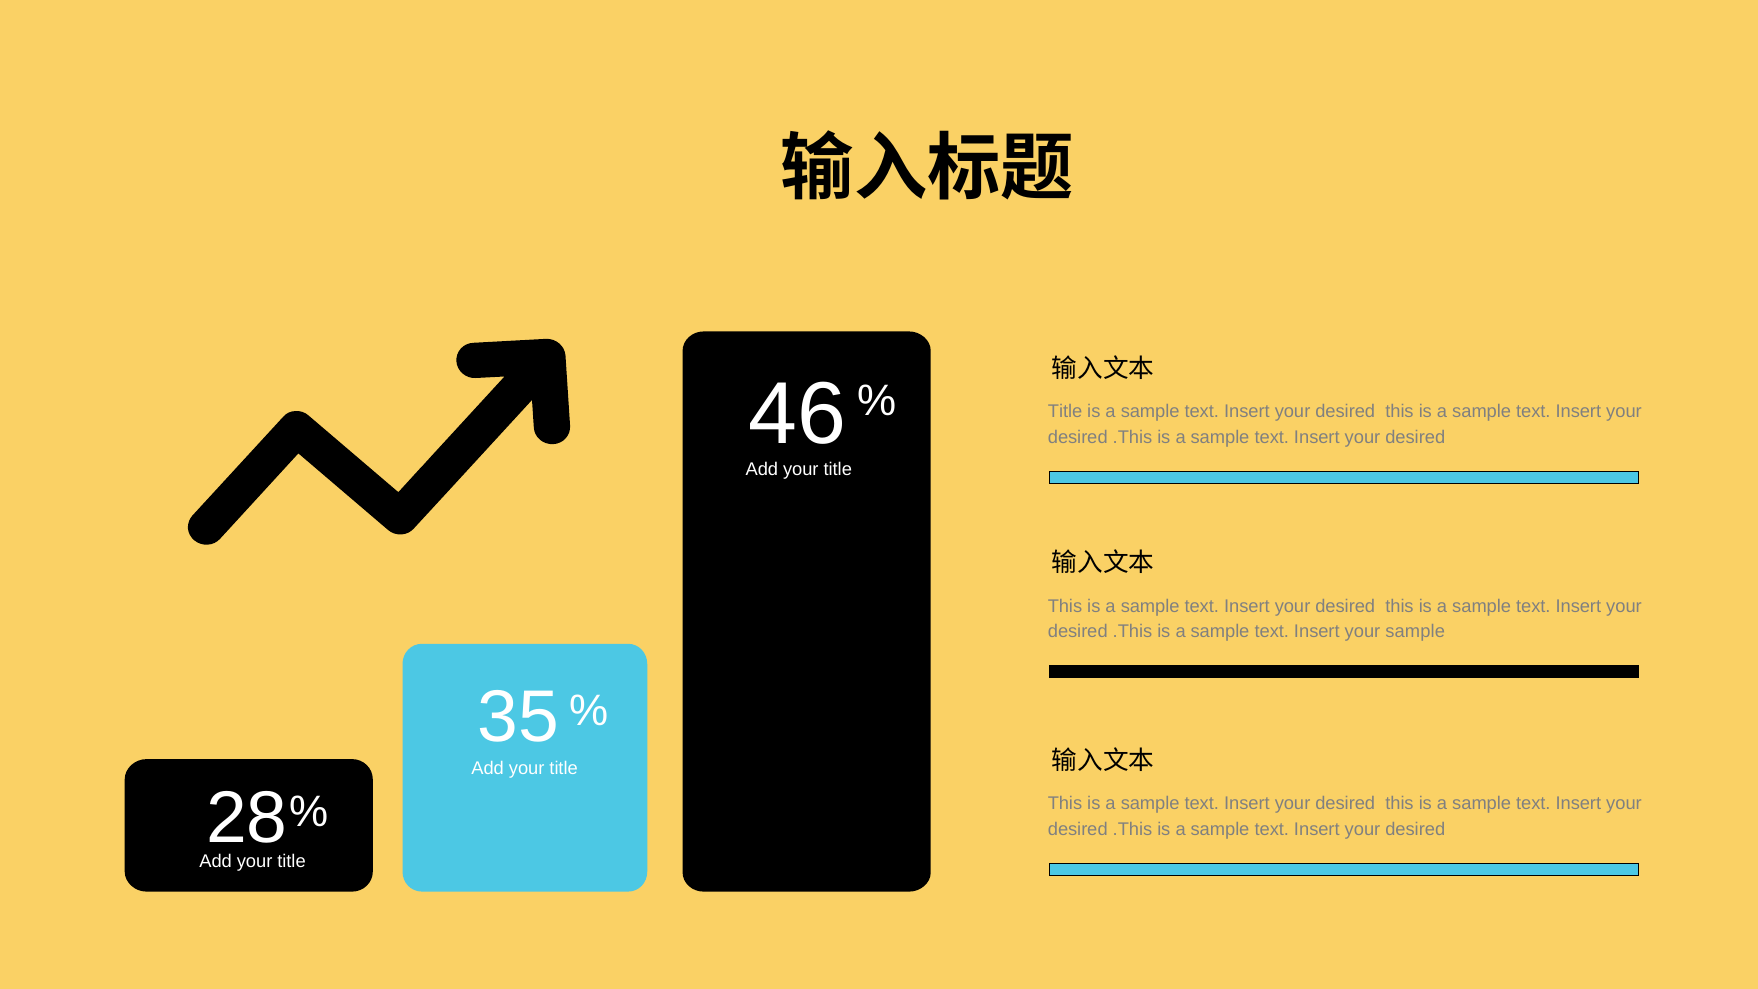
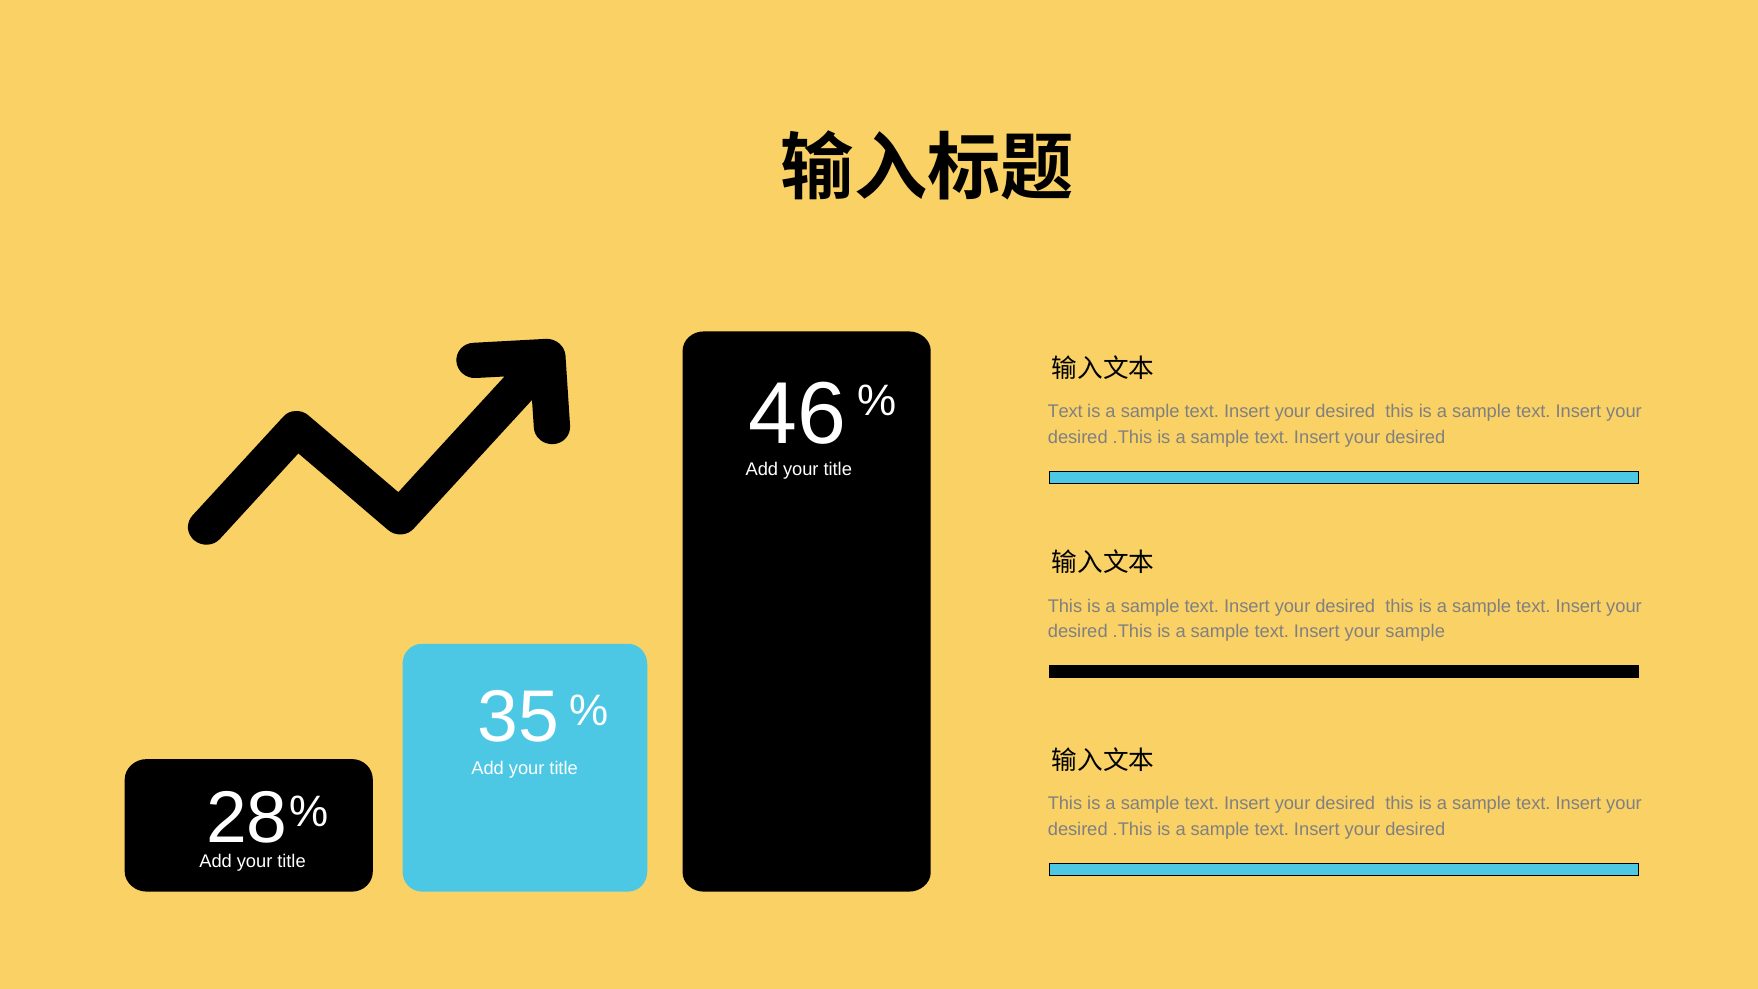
Title at (1065, 412): Title -> Text
